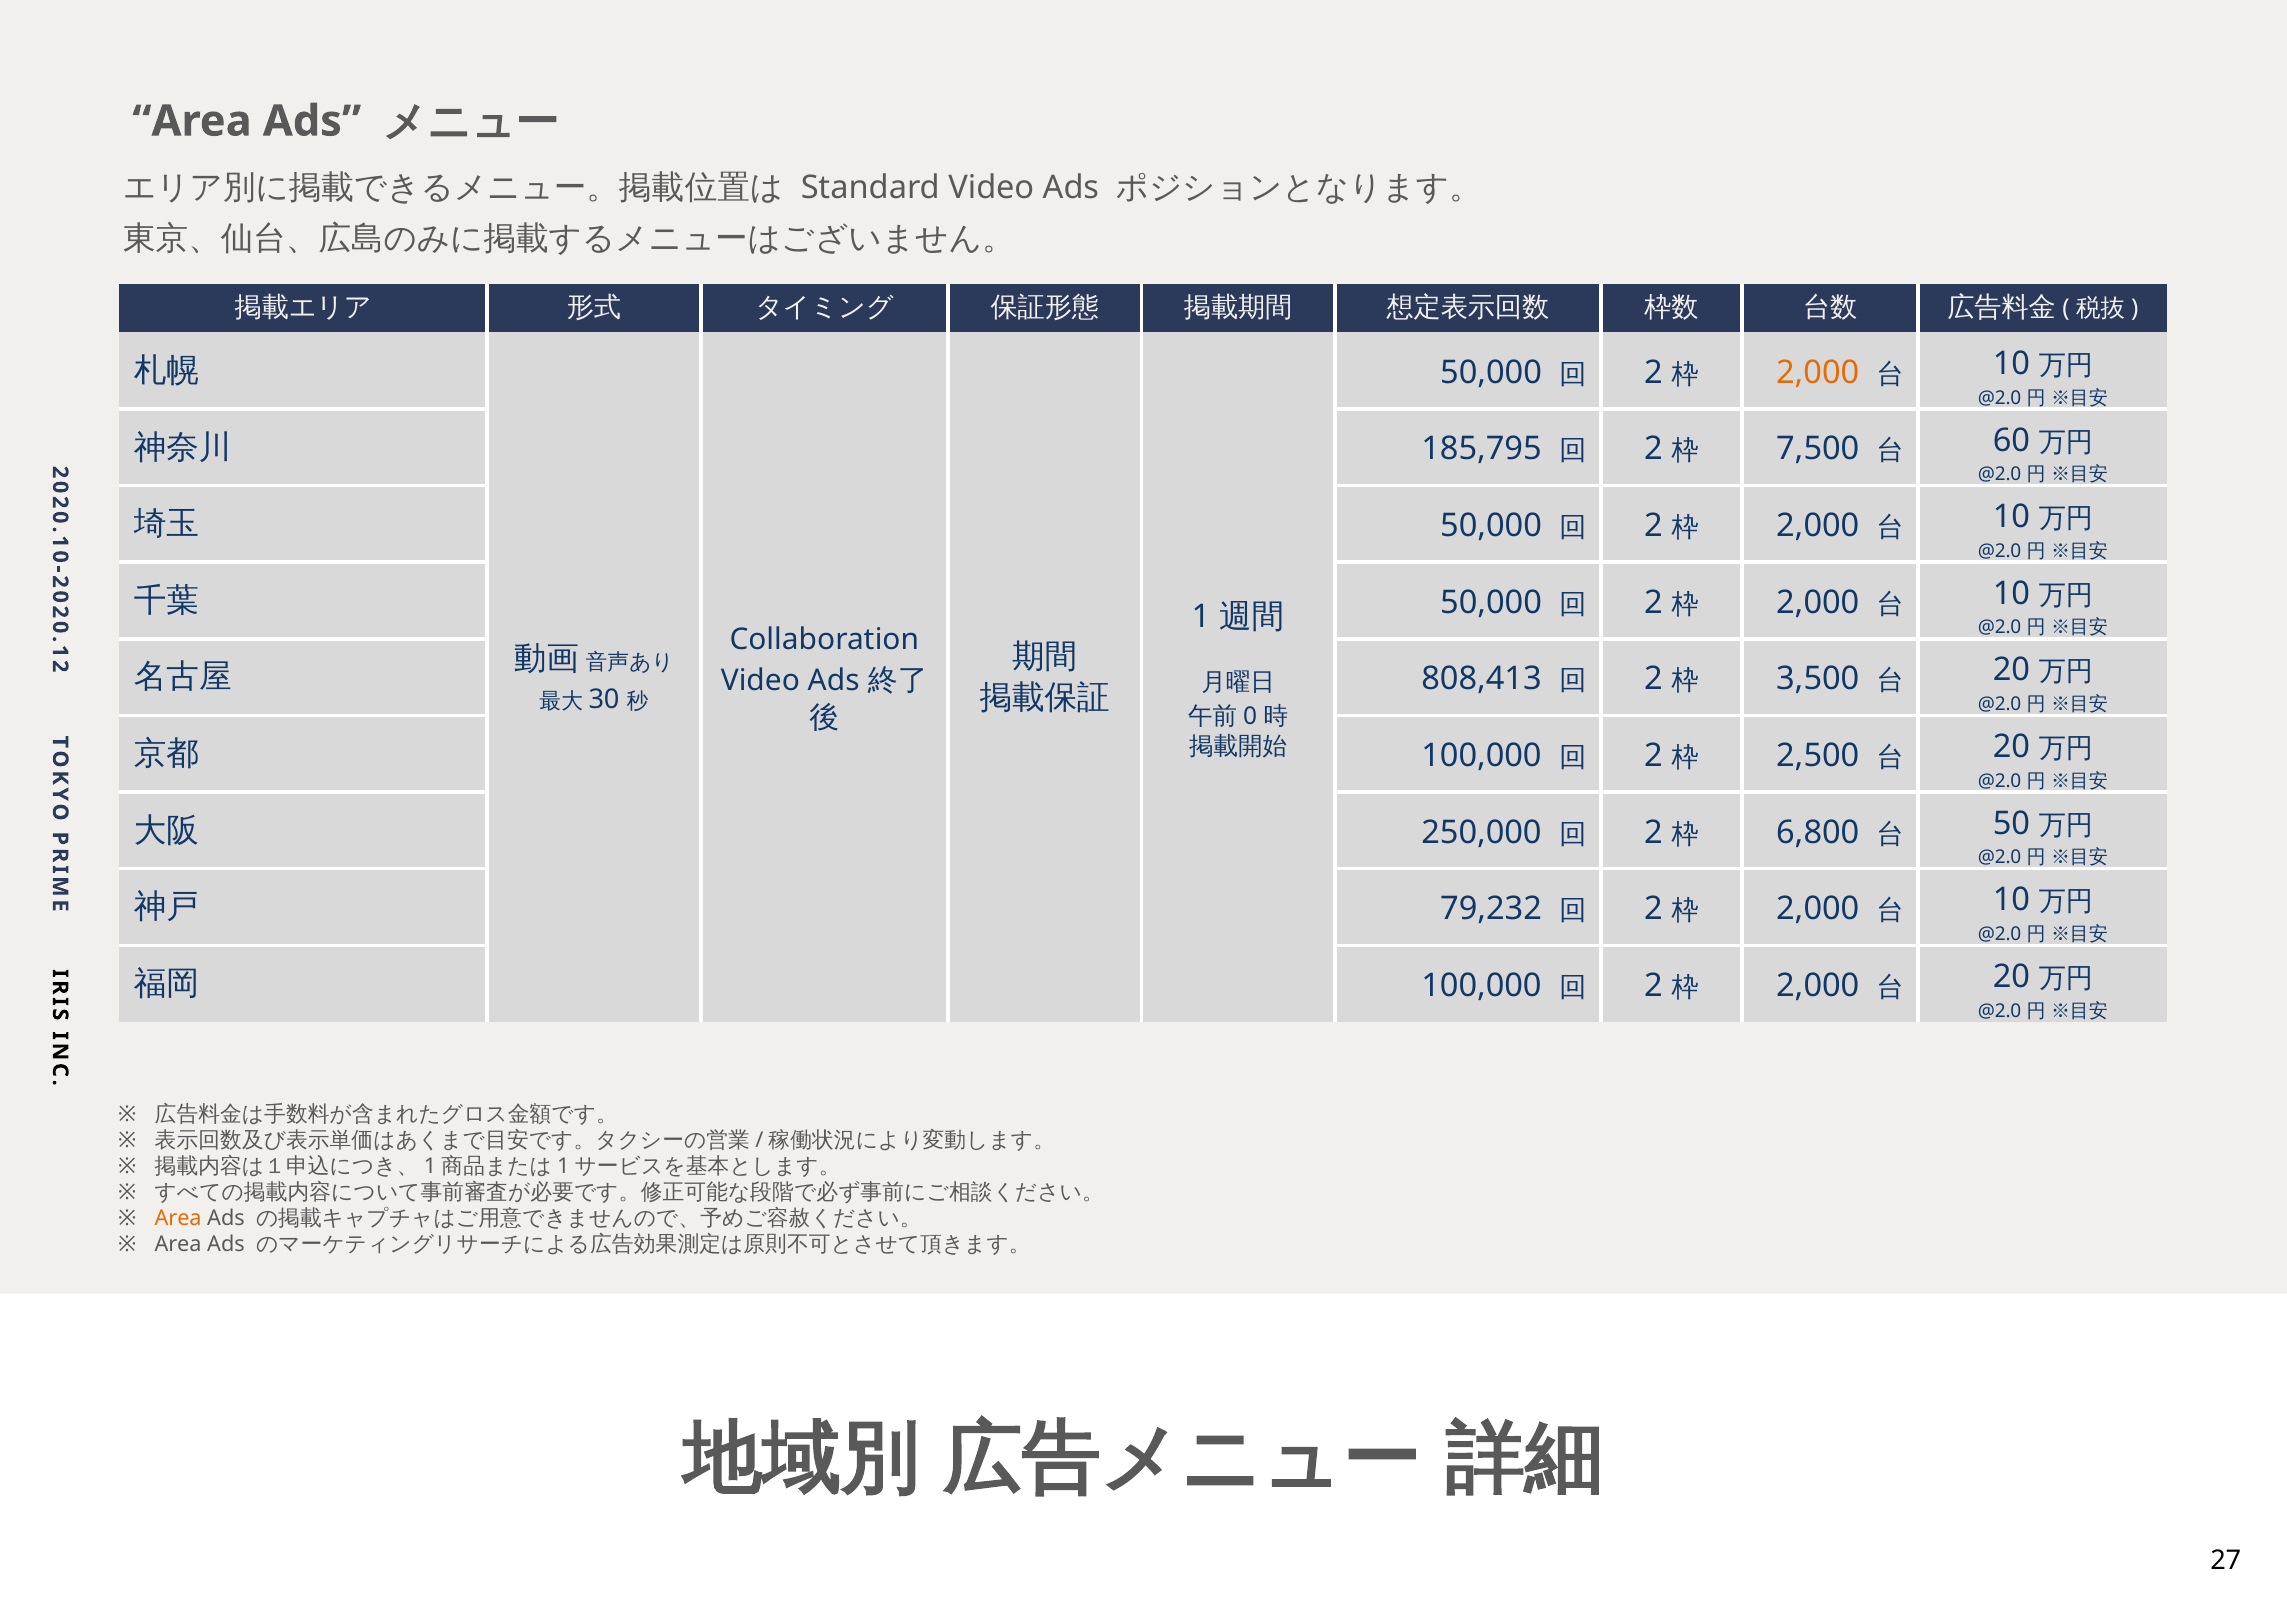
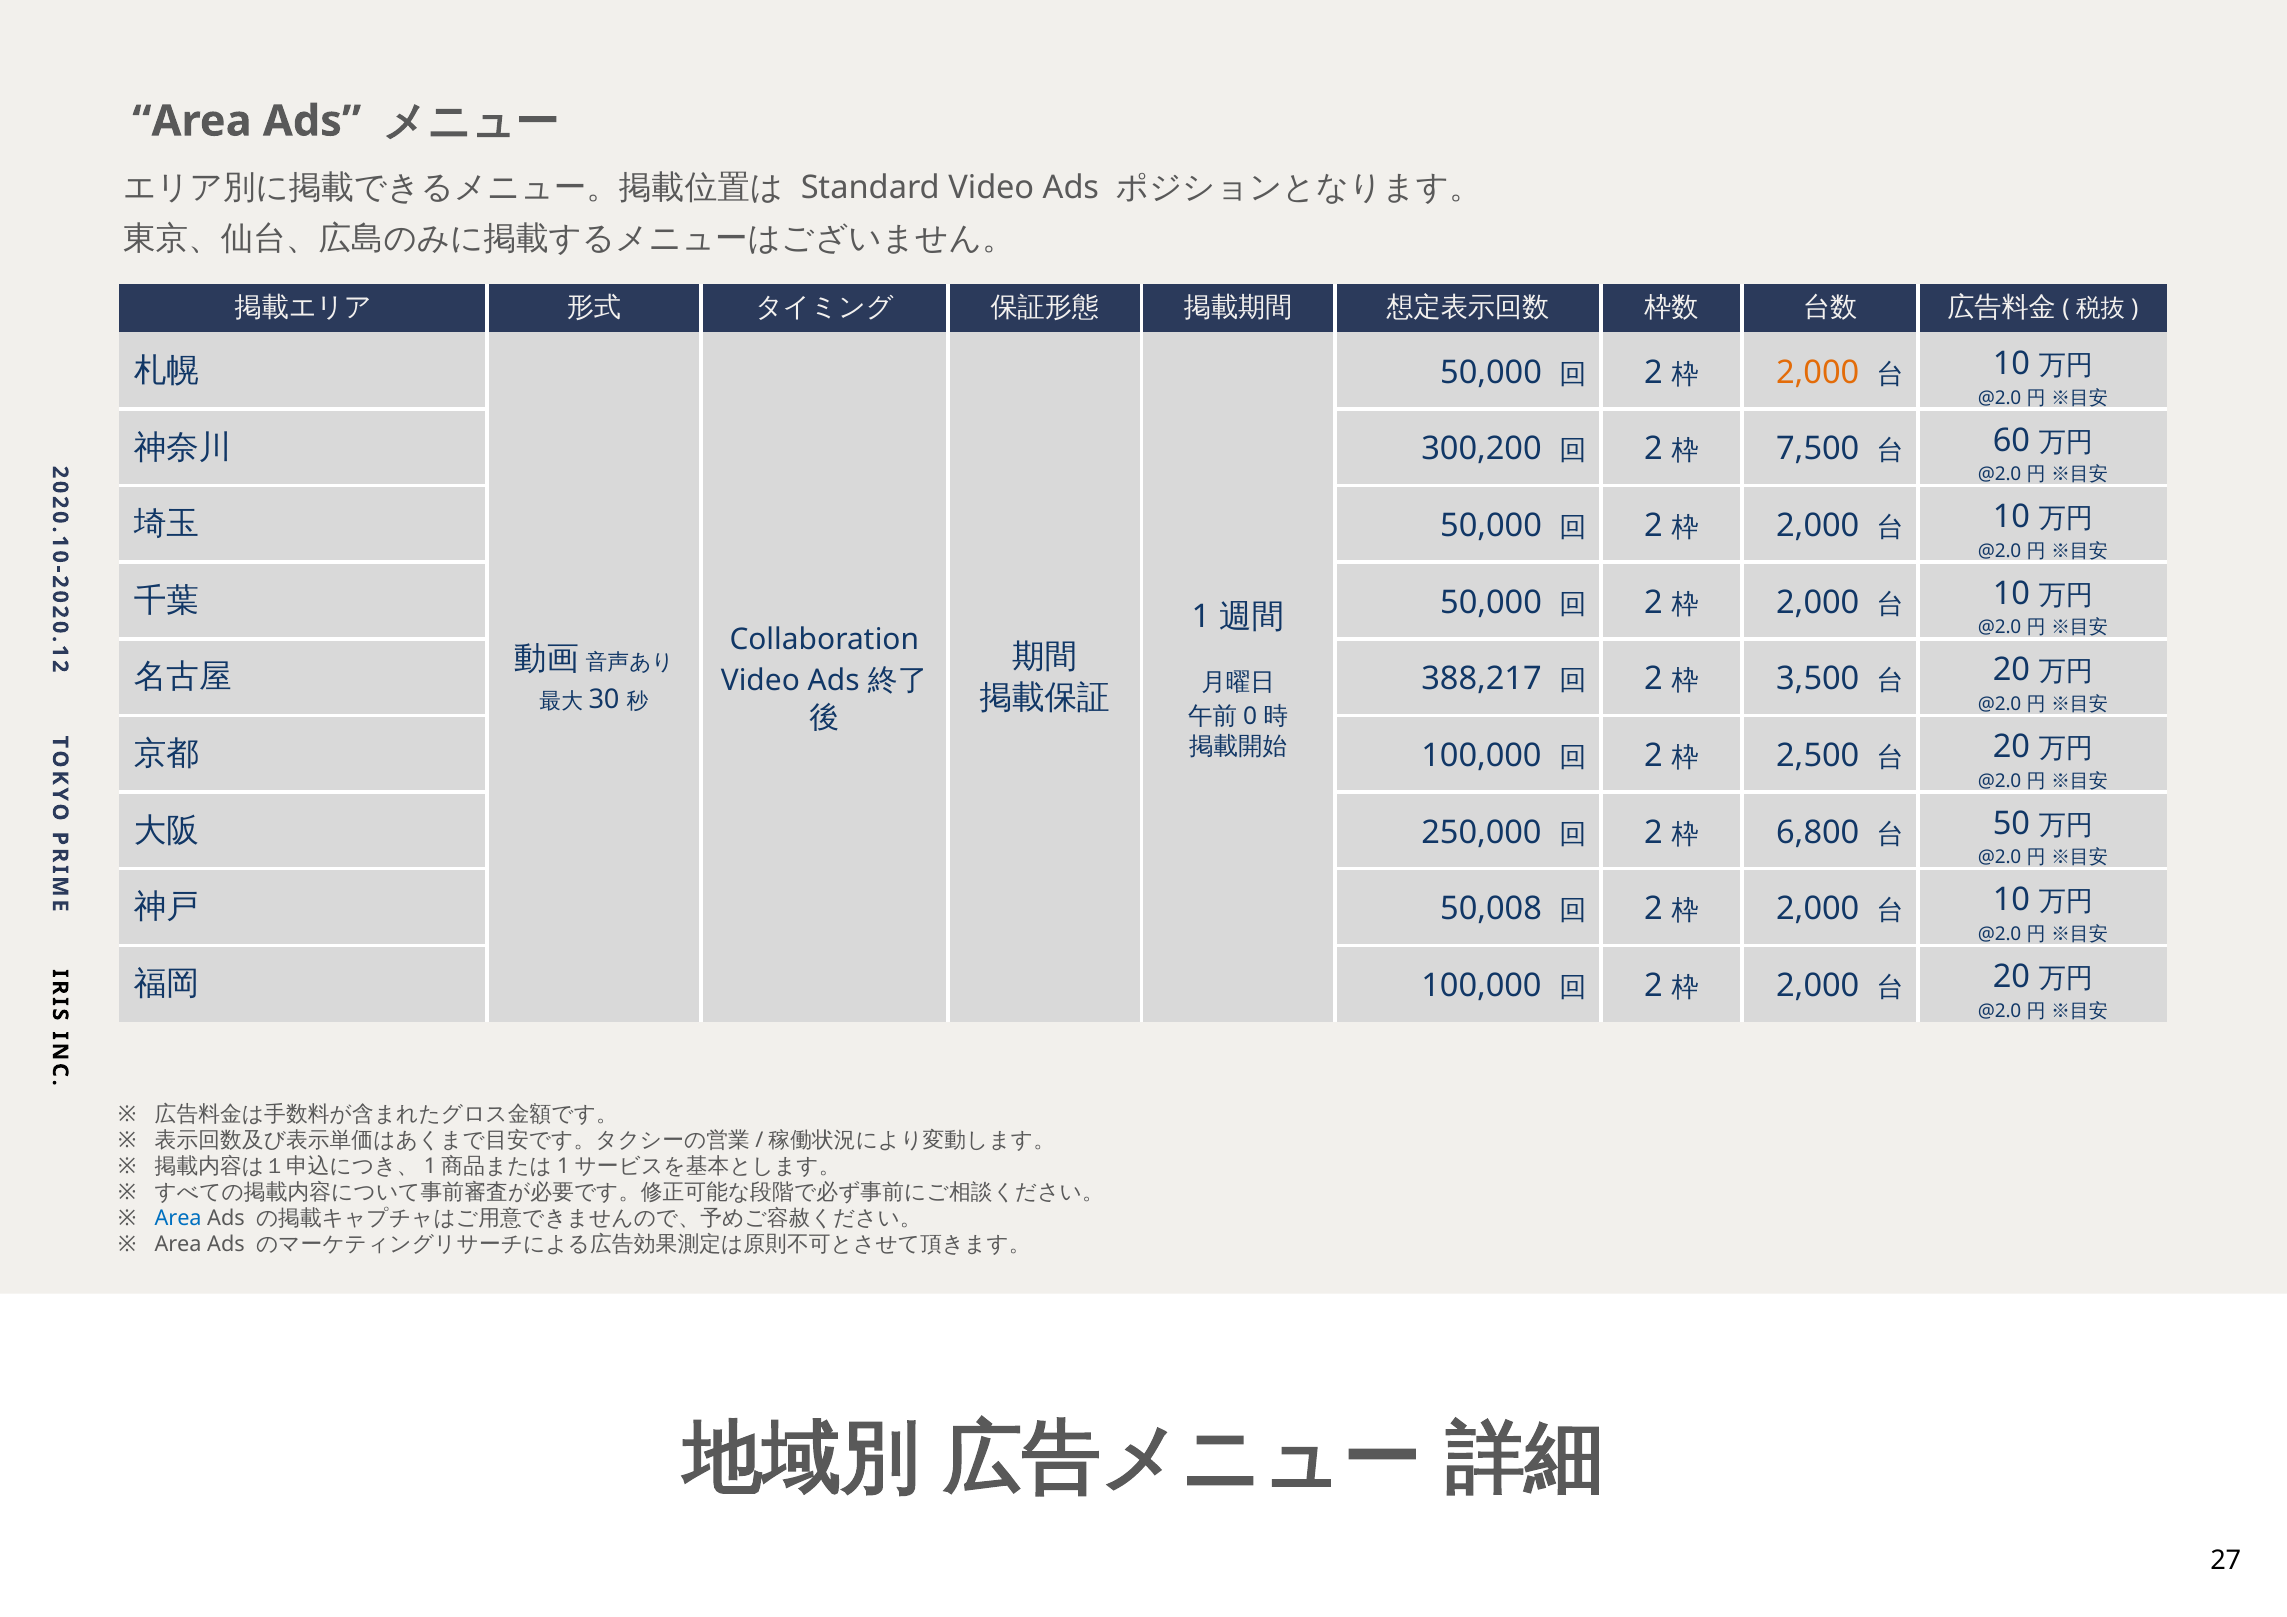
185,795: 185,795 -> 300,200
808,413: 808,413 -> 388,217
79,232: 79,232 -> 50,008
Area at (178, 1218) colour: orange -> blue
